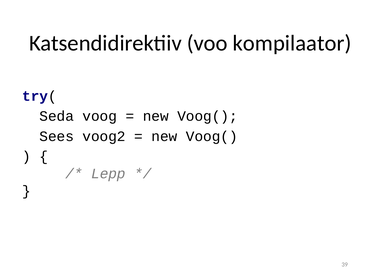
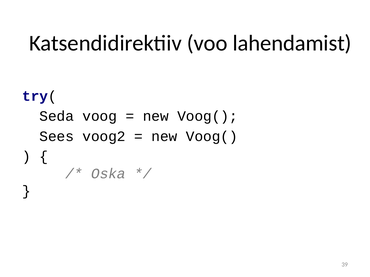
kompilaator: kompilaator -> lahendamist
Lepp: Lepp -> Oska
